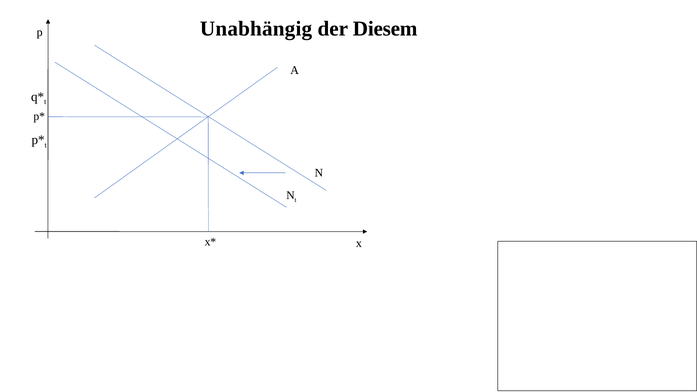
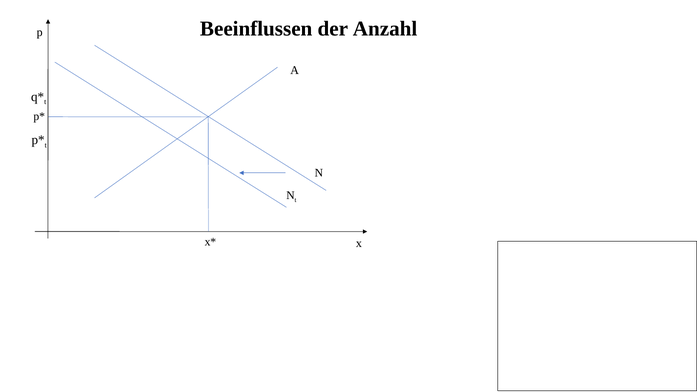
Unabhängig: Unabhängig -> Beeinflussen
Diesem: Diesem -> Anzahl
